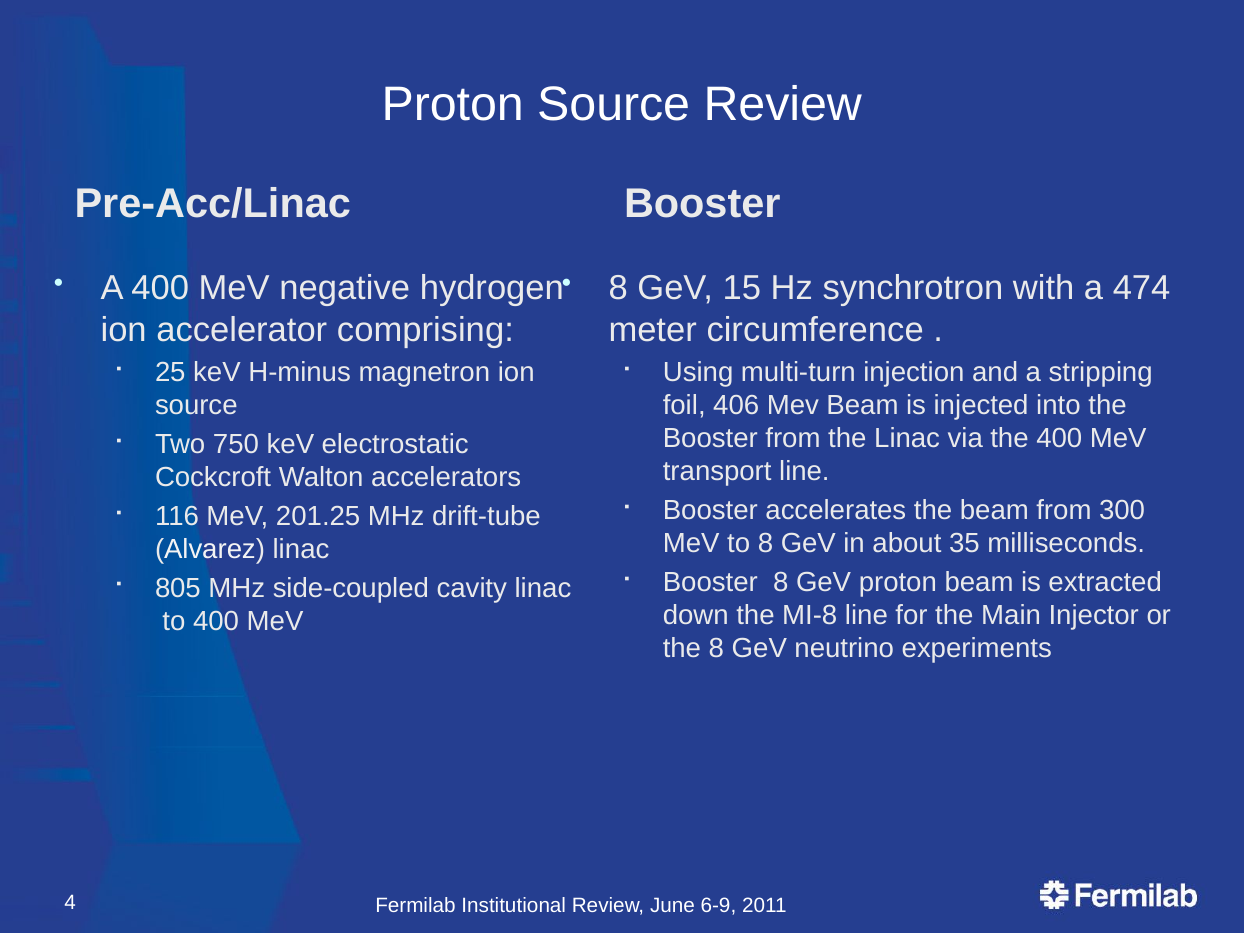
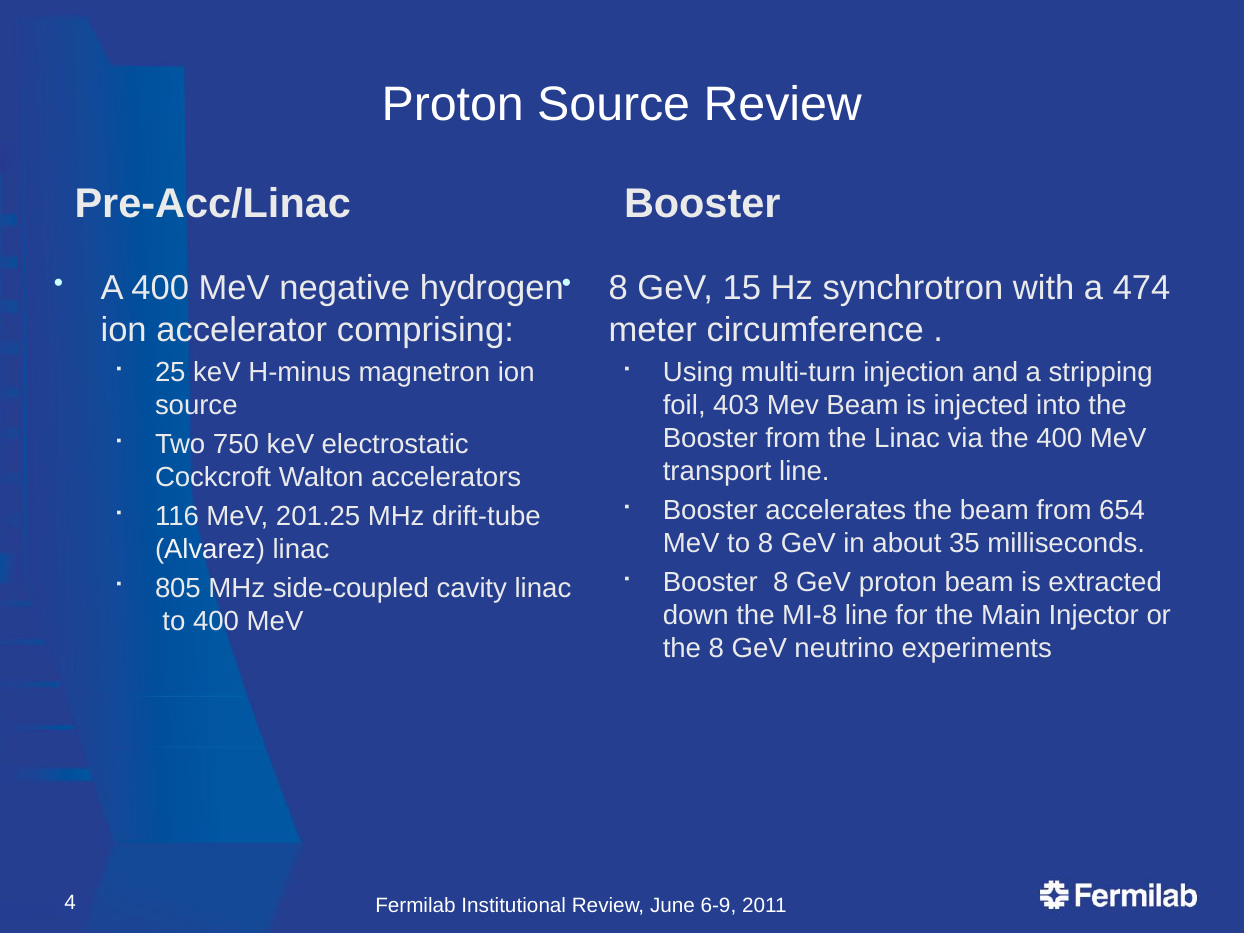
406: 406 -> 403
300: 300 -> 654
